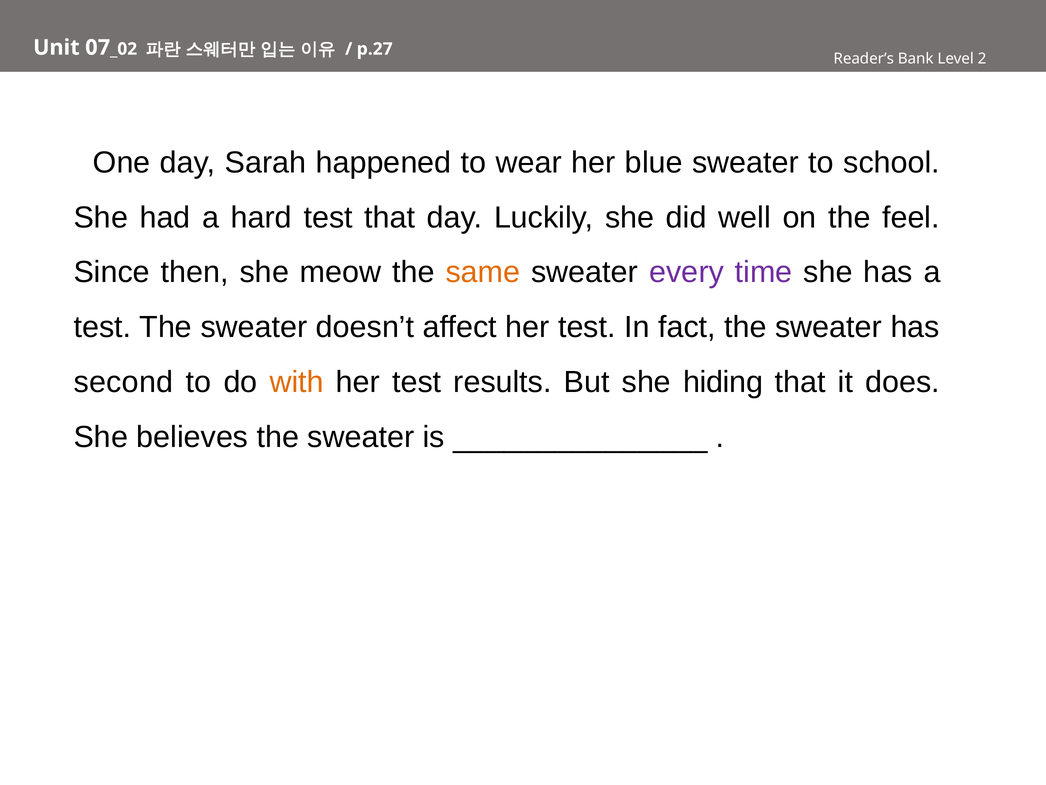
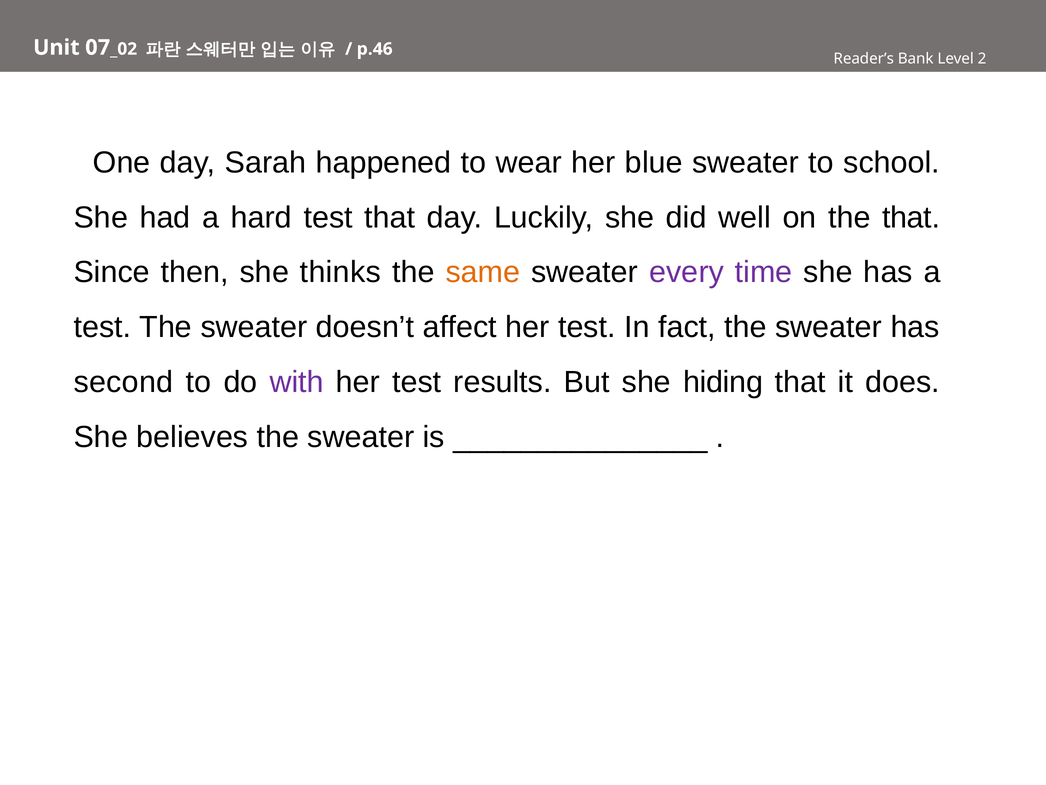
p.27: p.27 -> p.46
the feel: feel -> that
meow: meow -> thinks
with colour: orange -> purple
